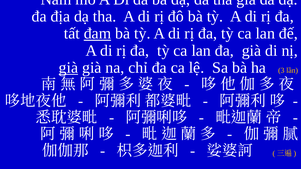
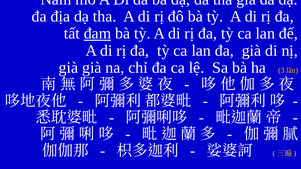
già at (68, 68) underline: present -> none
